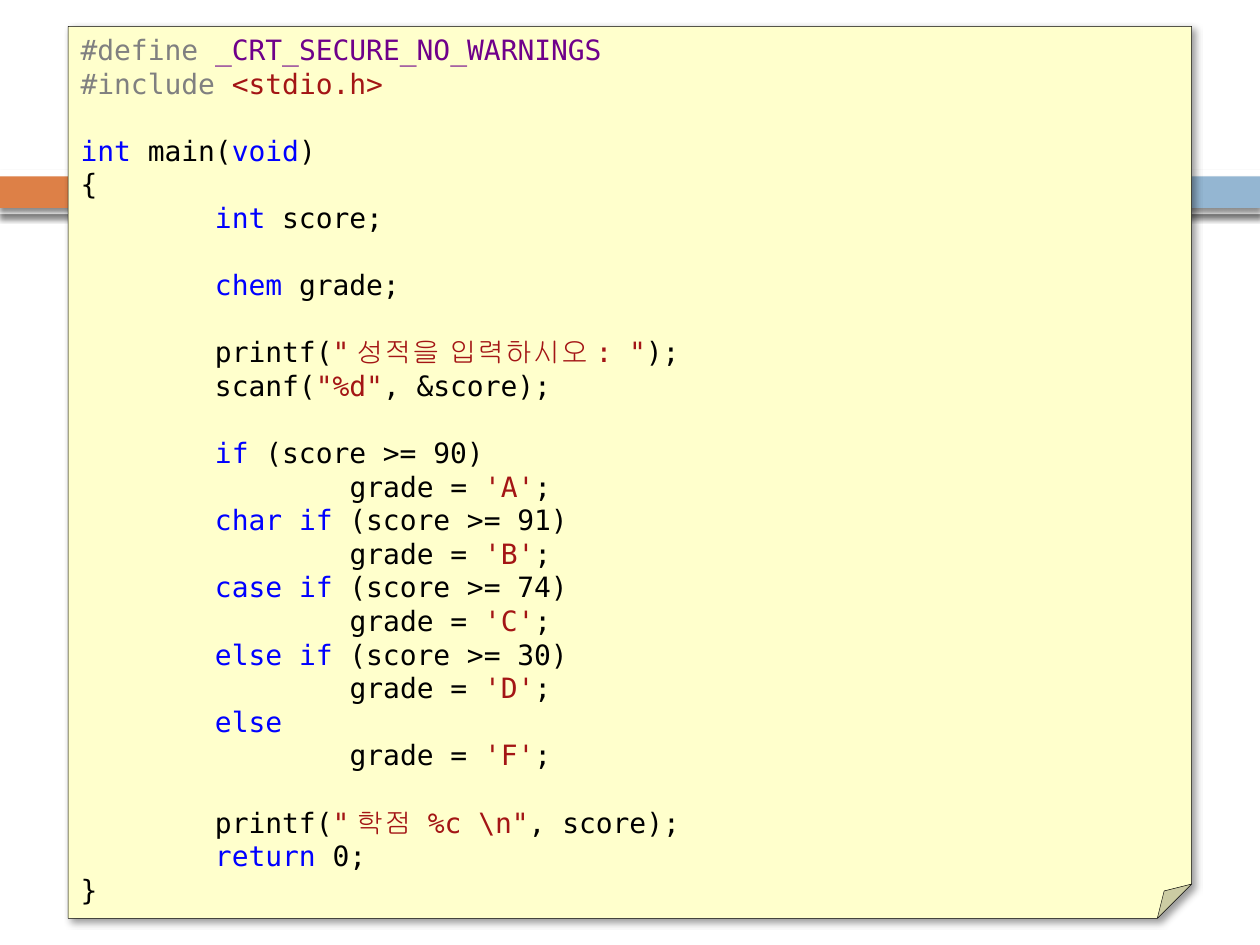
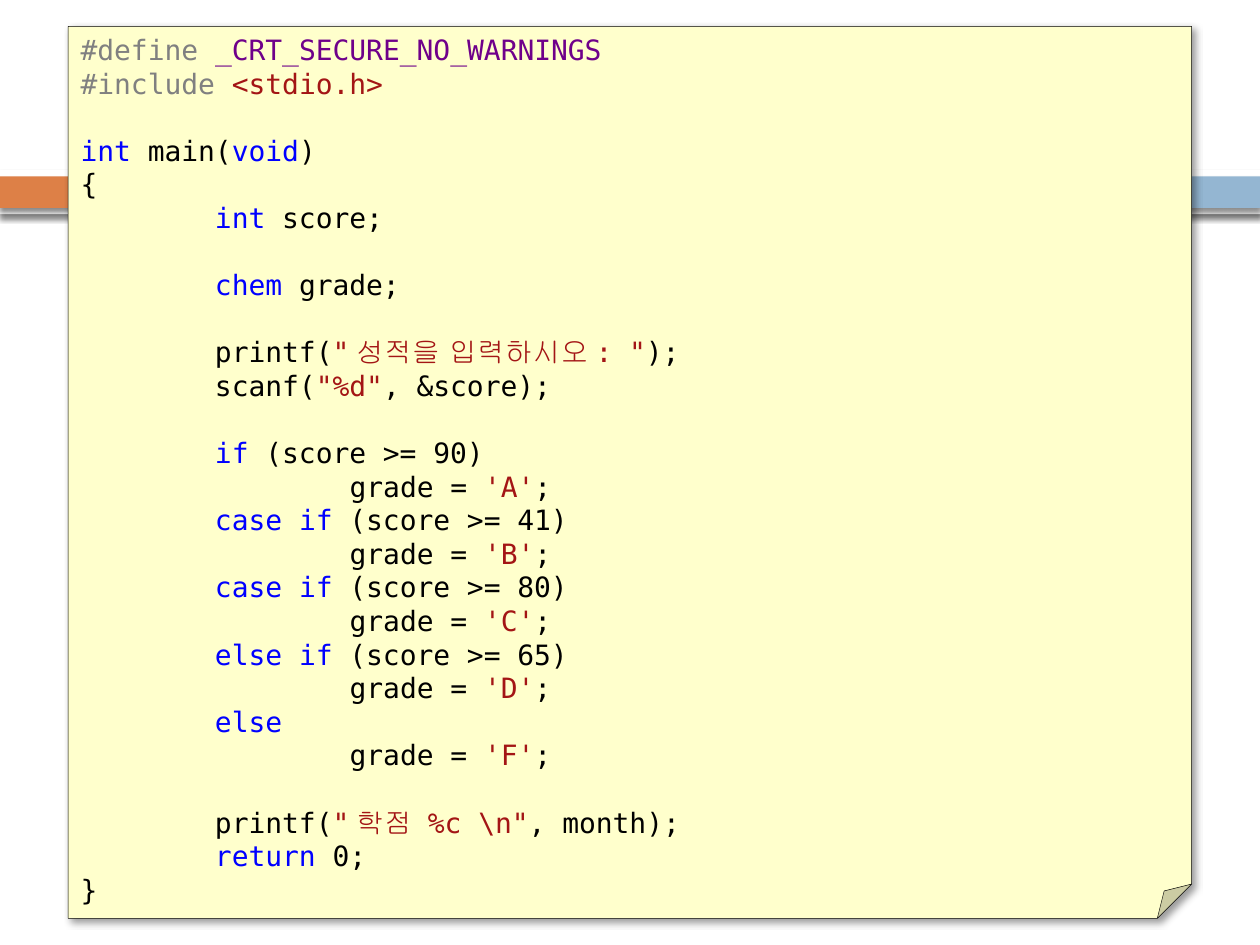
char at (249, 522): char -> case
91: 91 -> 41
74: 74 -> 80
30: 30 -> 65
\n score: score -> month
